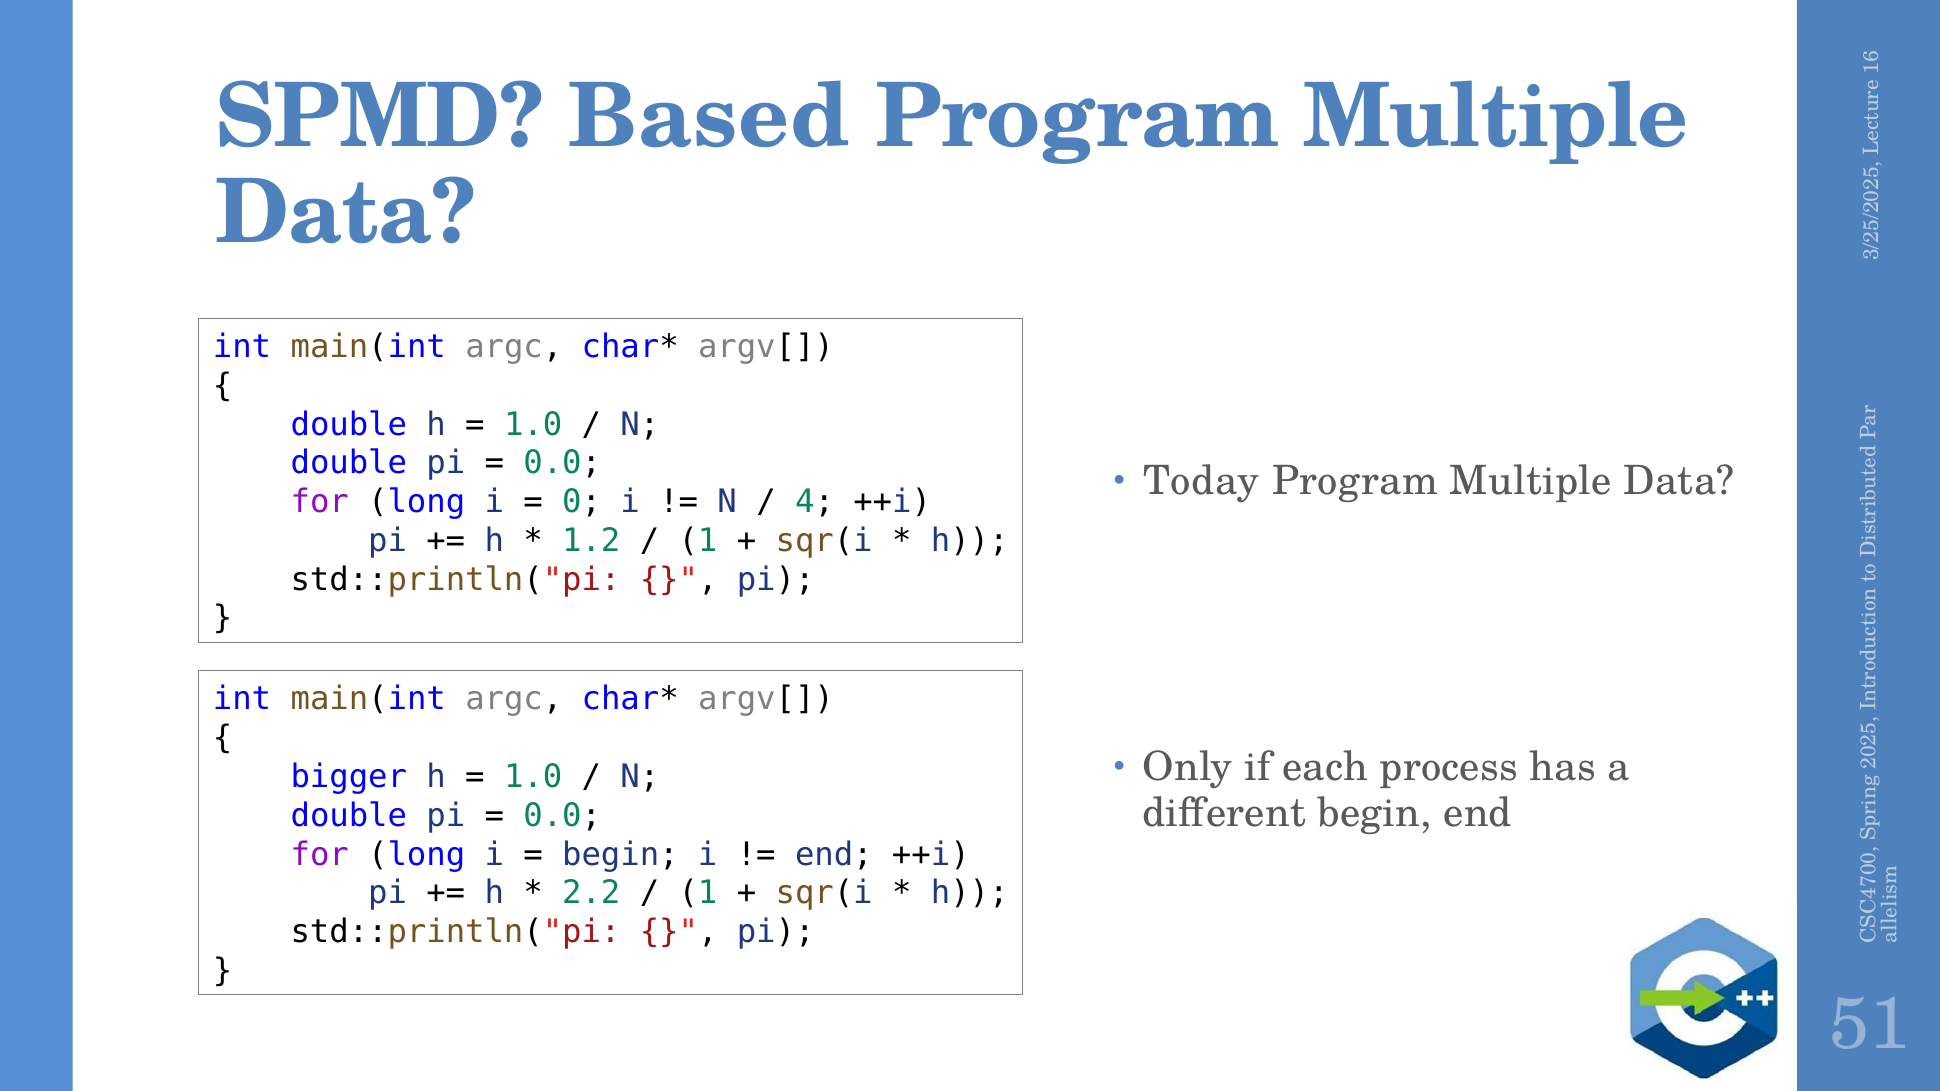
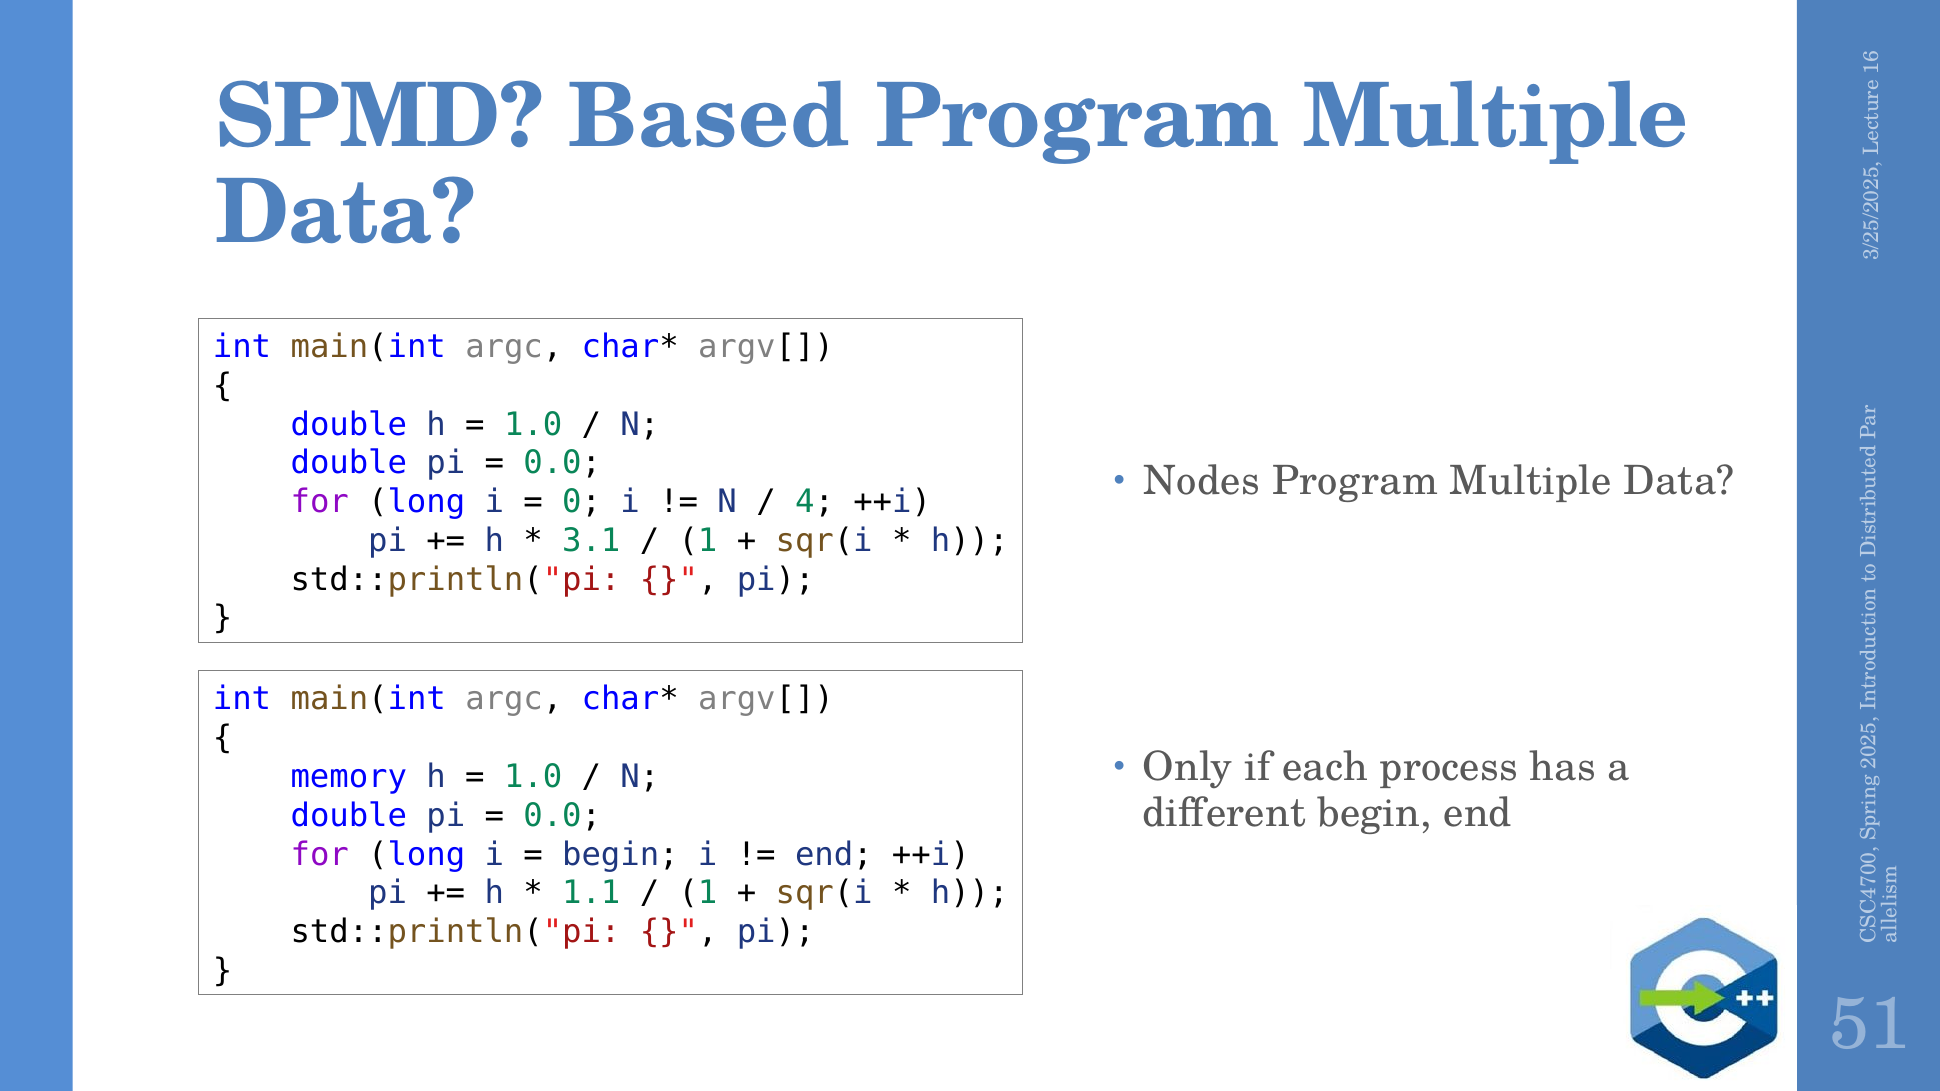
Today: Today -> Nodes
1.2: 1.2 -> 3.1
bigger: bigger -> memory
2.2: 2.2 -> 1.1
